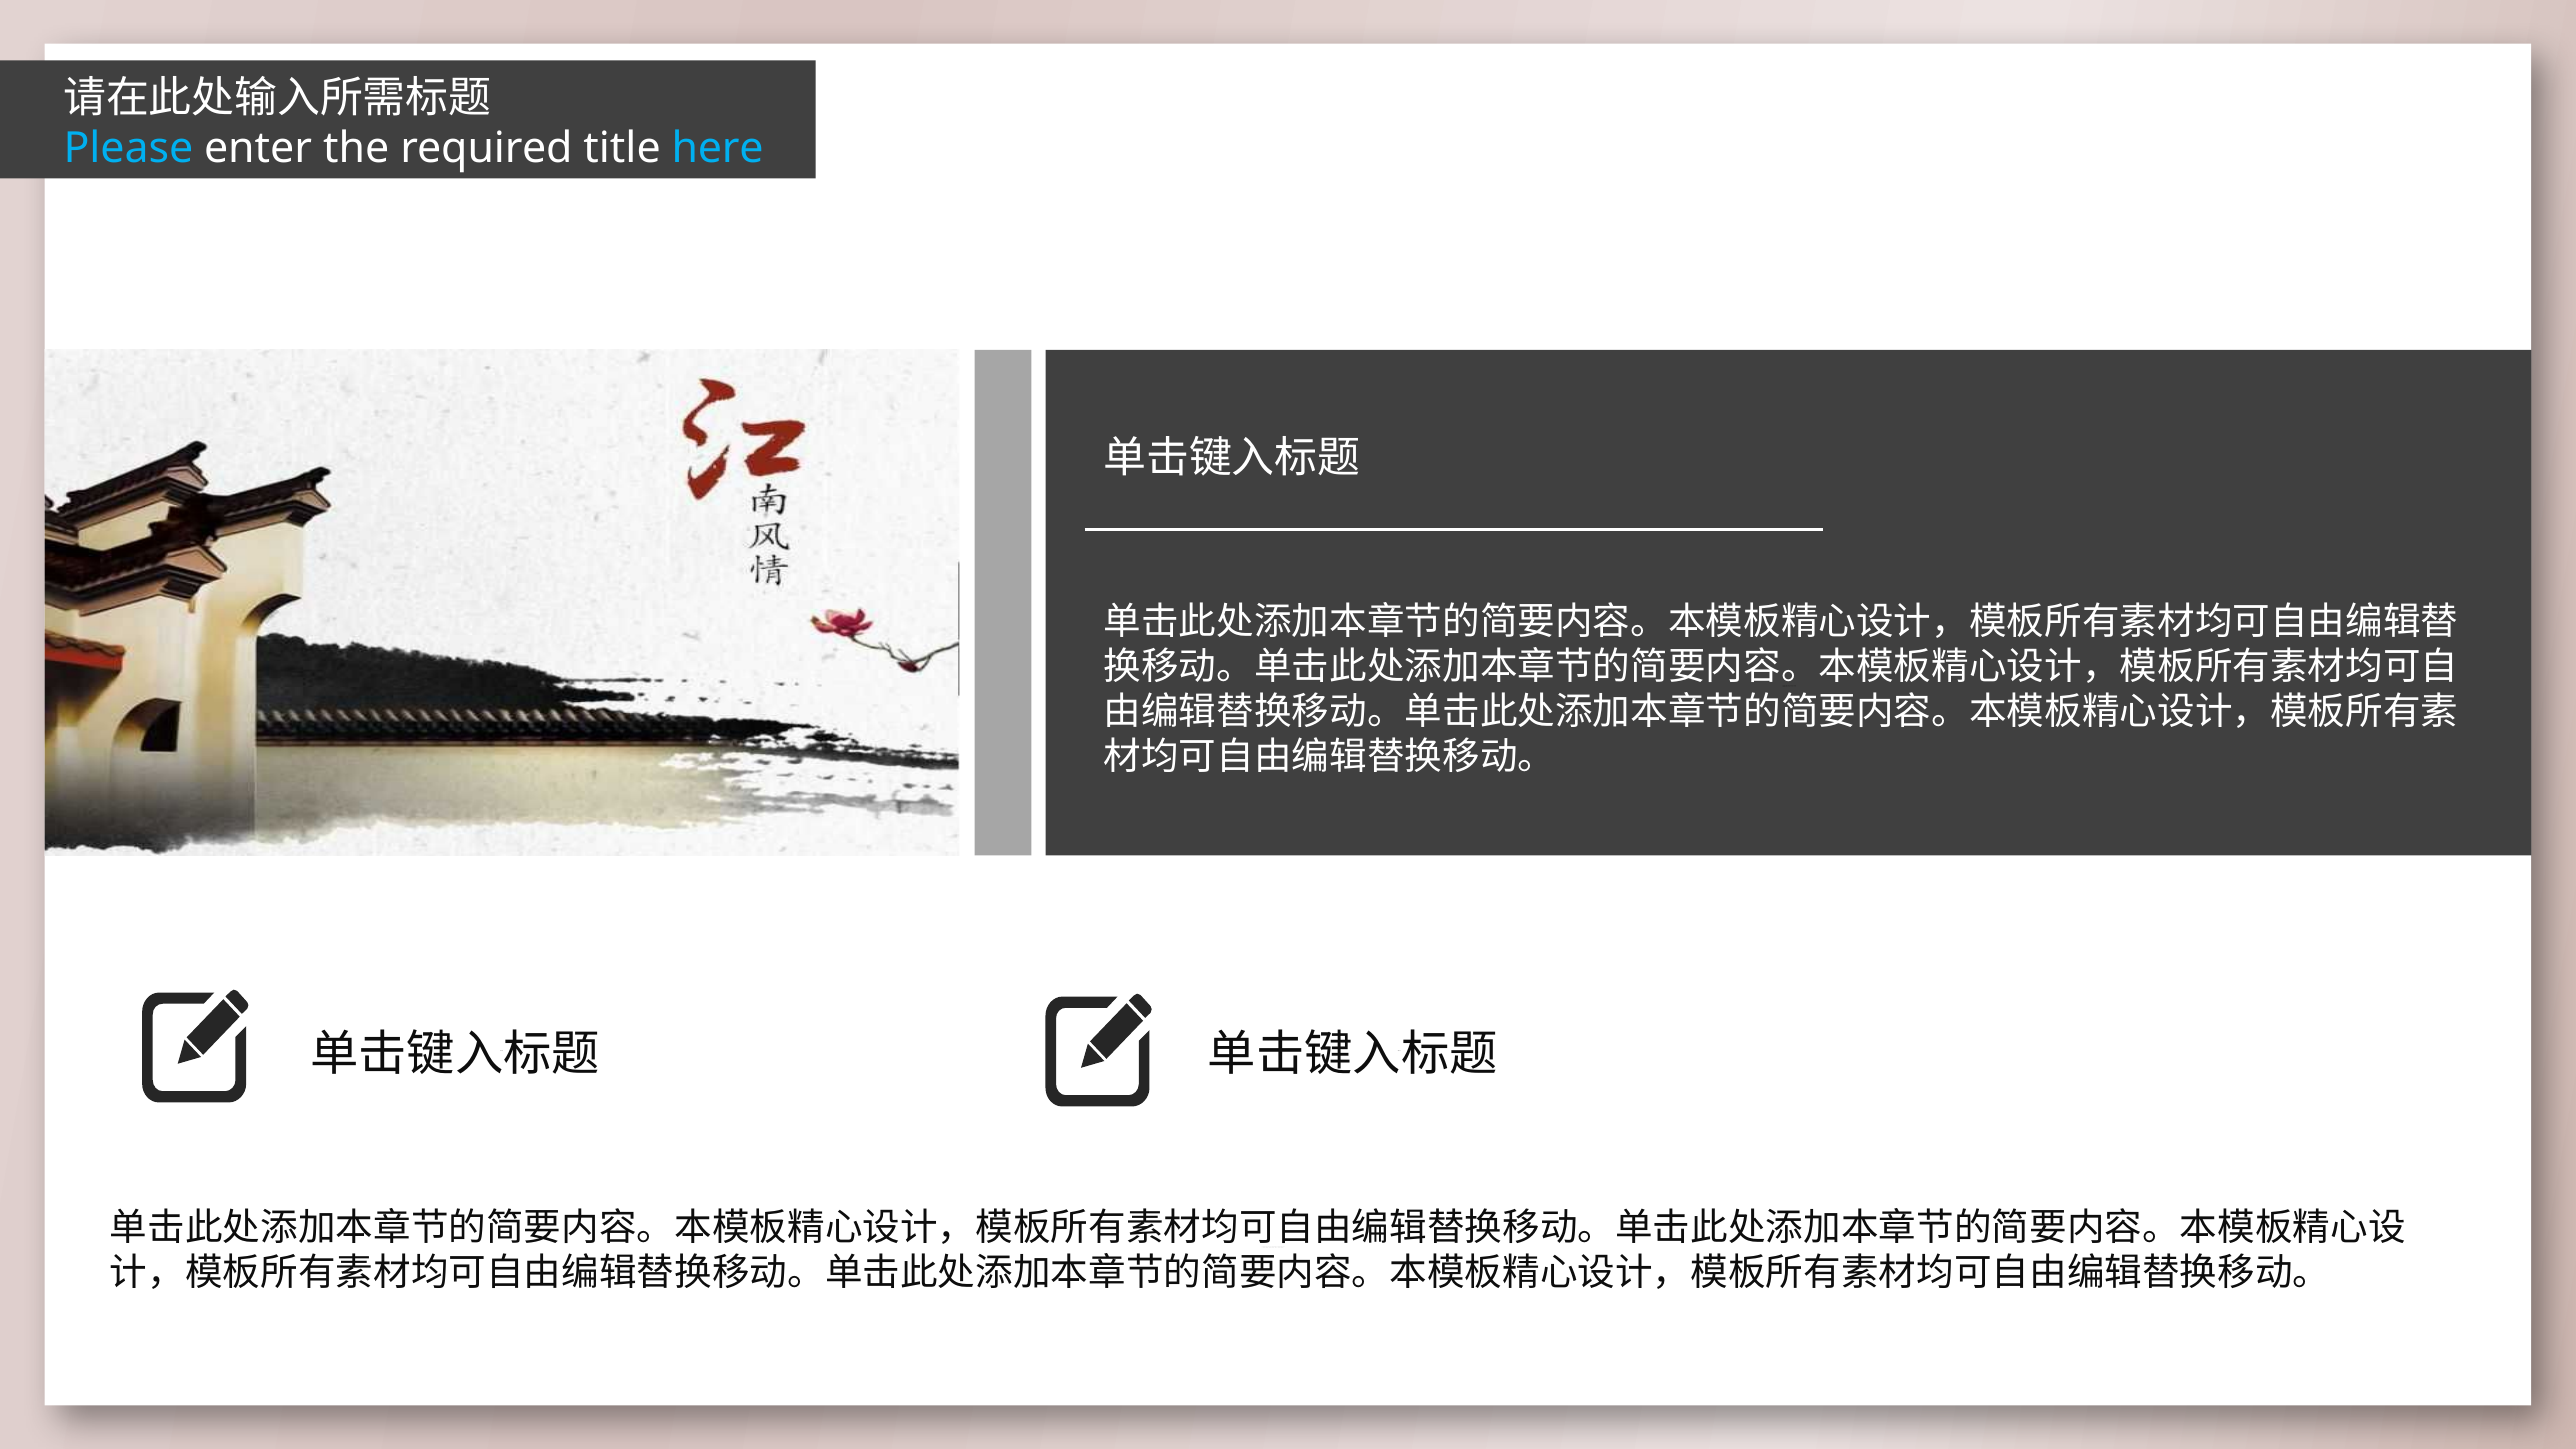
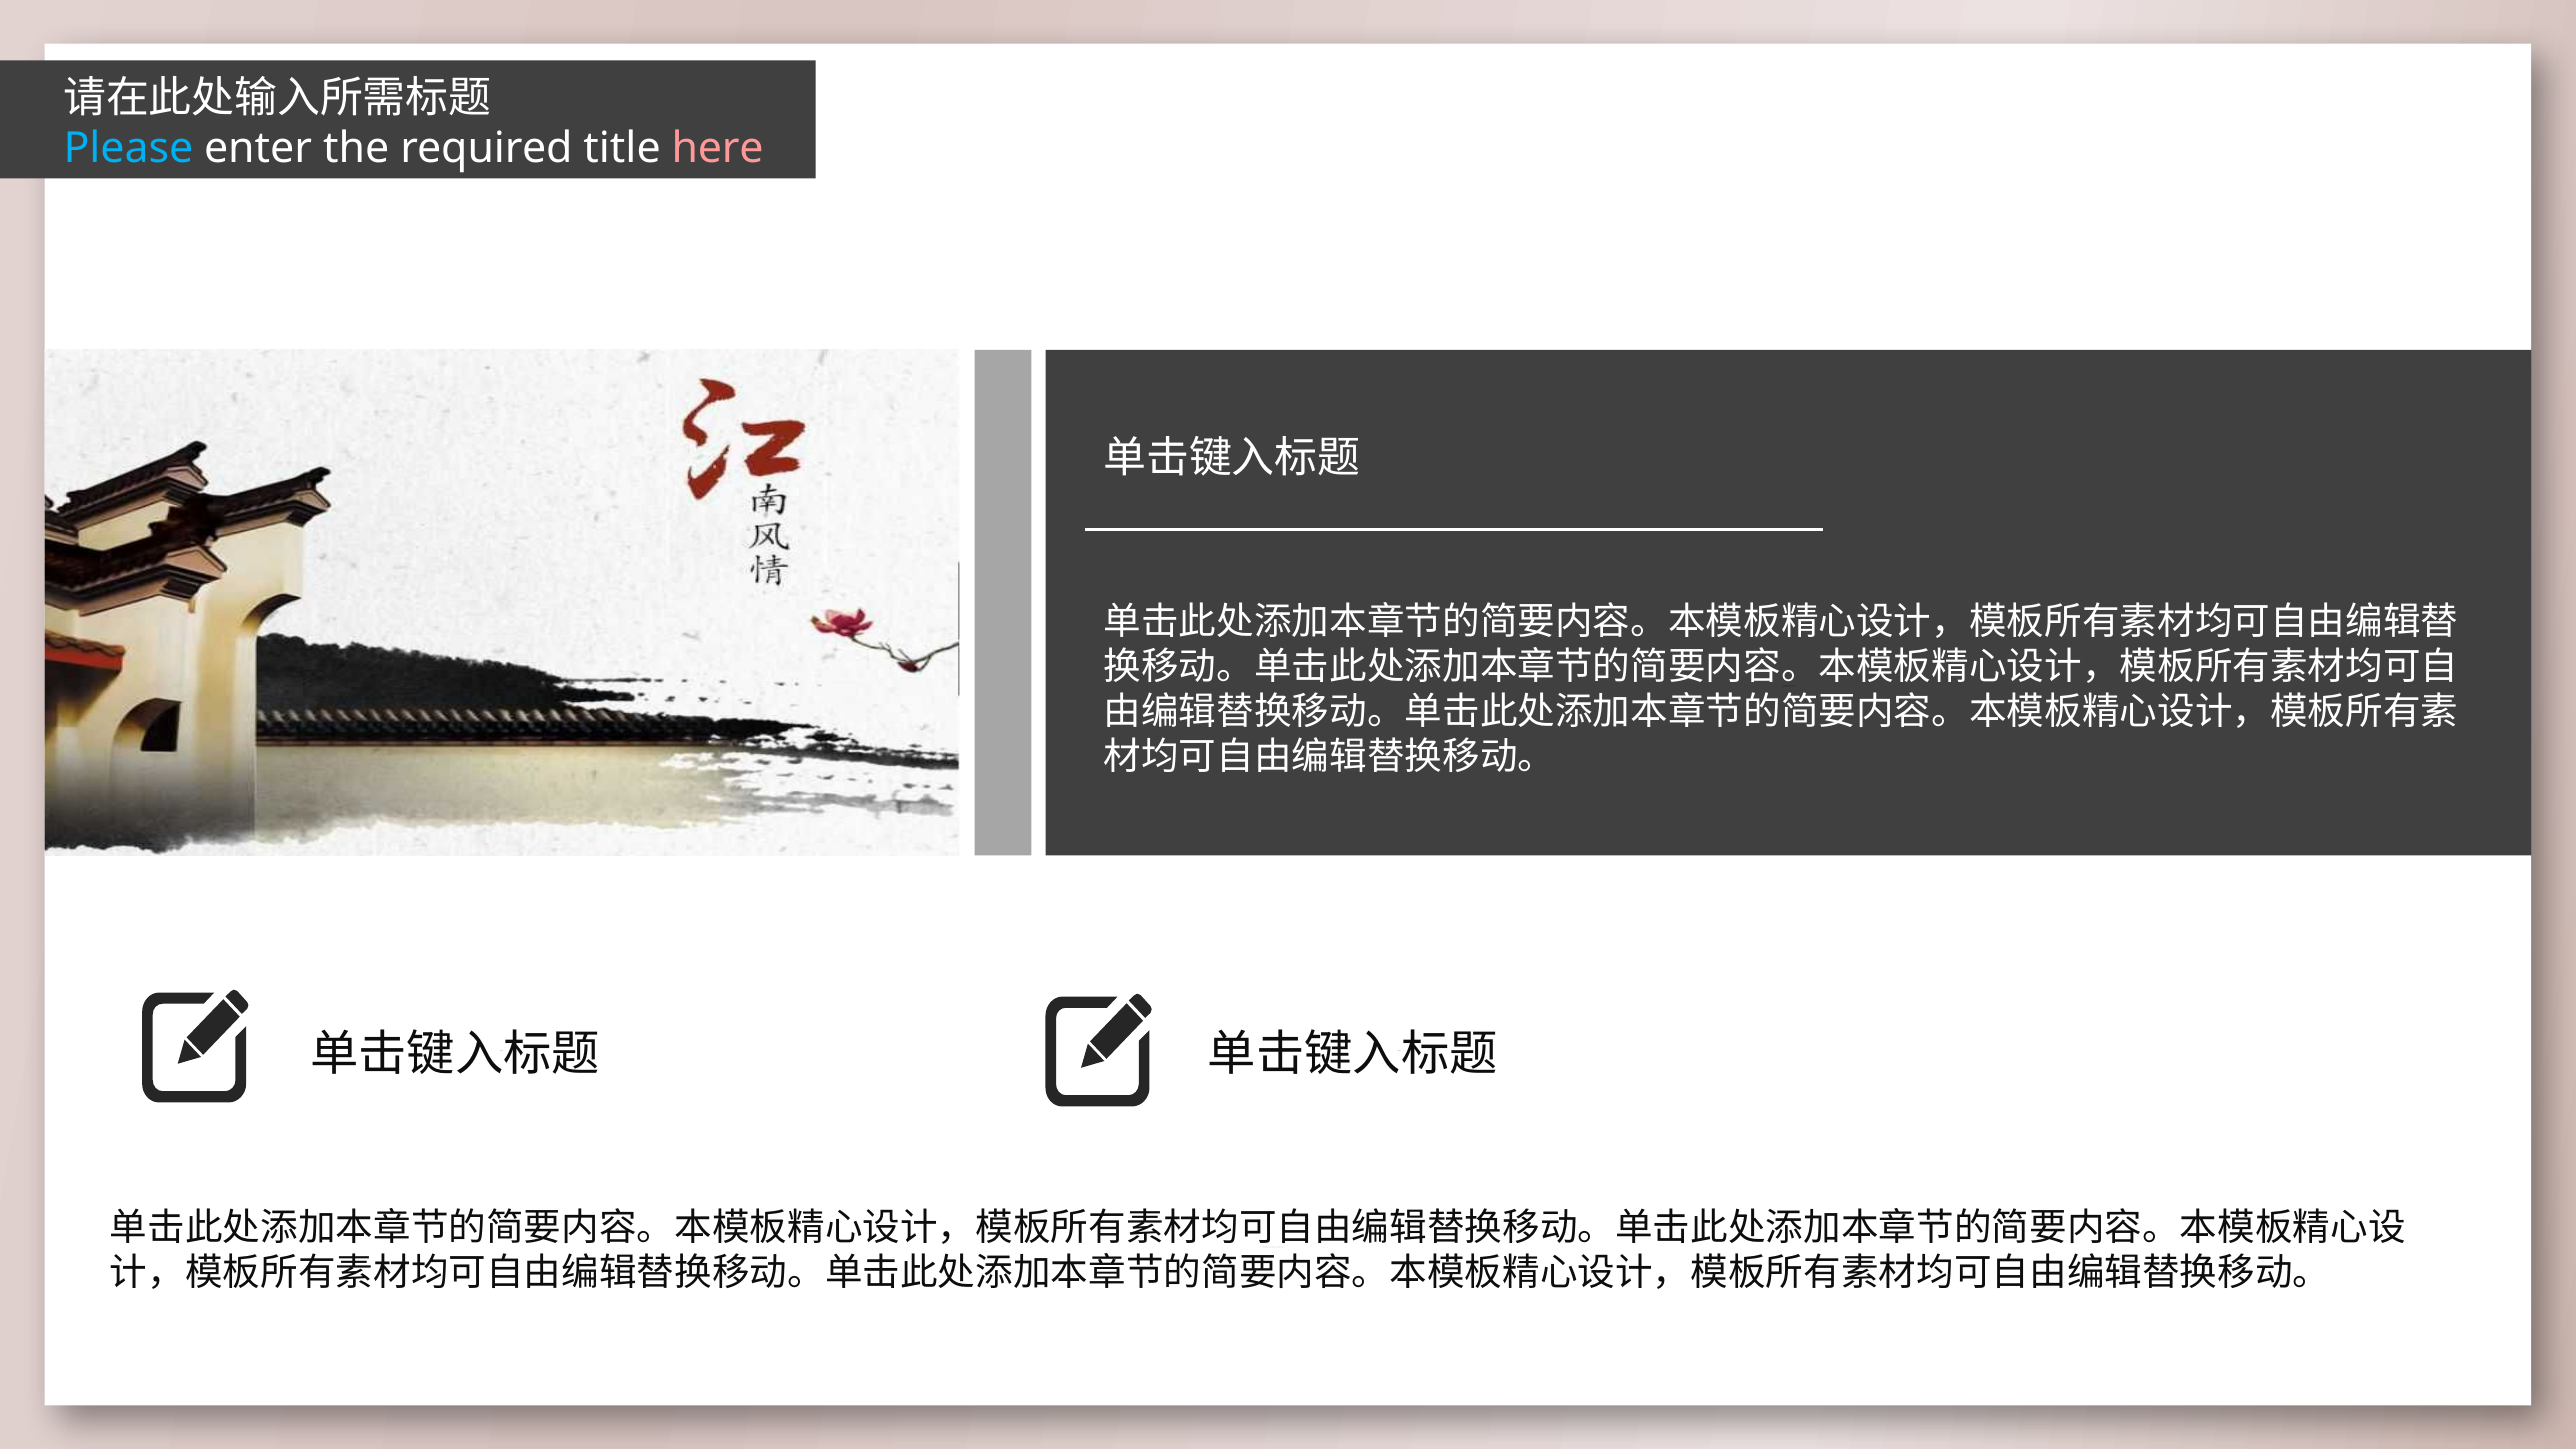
here colour: light blue -> pink
